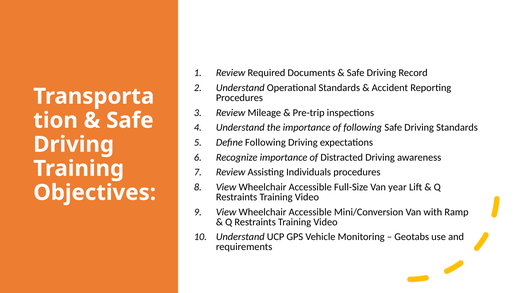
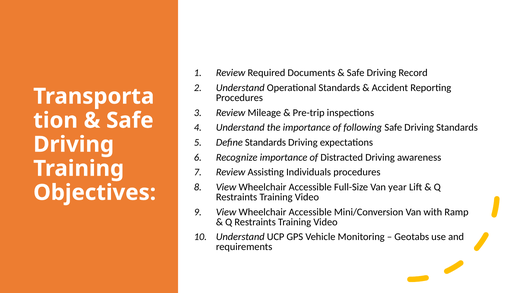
Define Following: Following -> Standards
